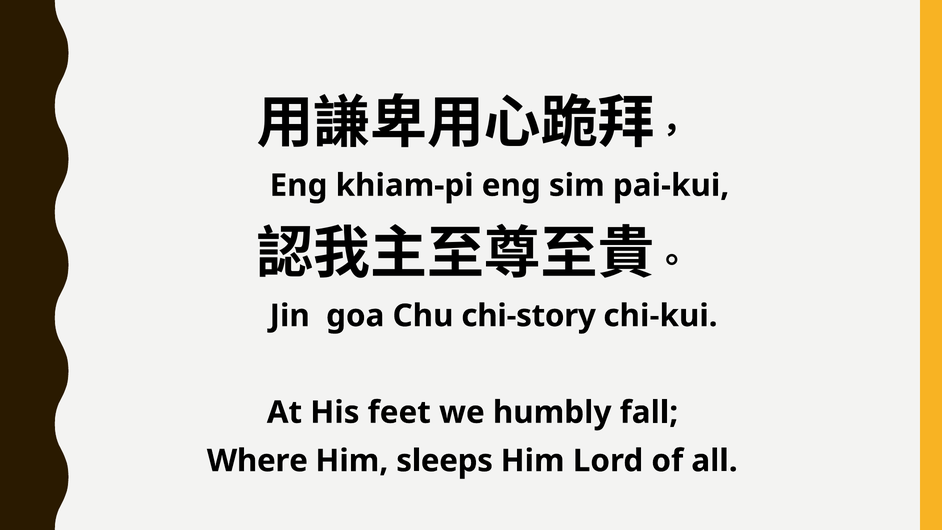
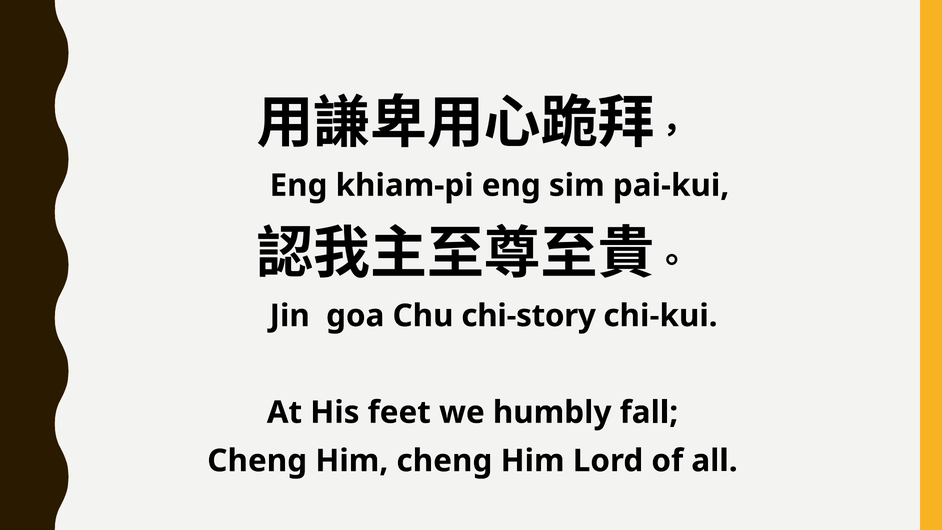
Where at (257, 461): Where -> Cheng
Him sleeps: sleeps -> cheng
